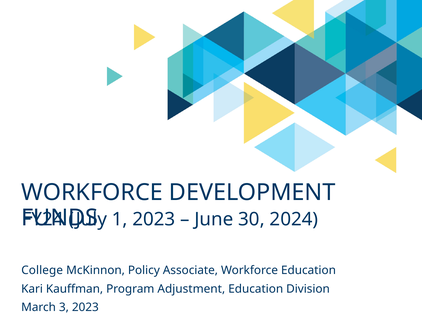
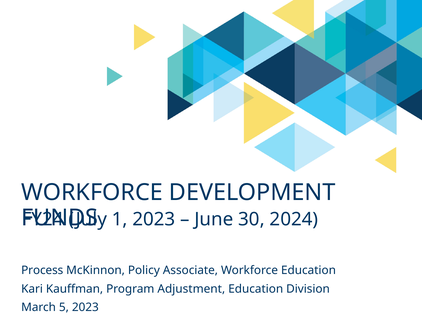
College: College -> Process
3: 3 -> 5
